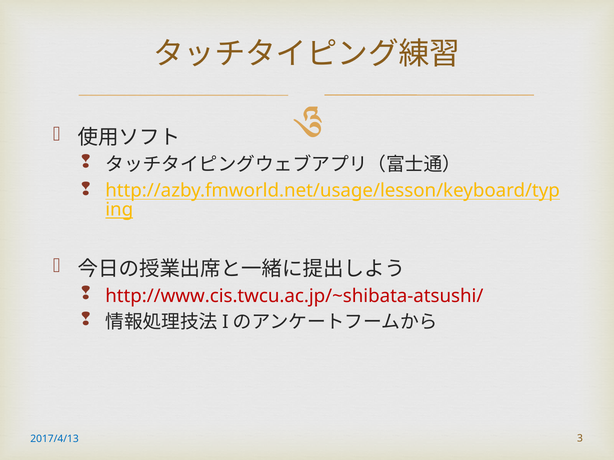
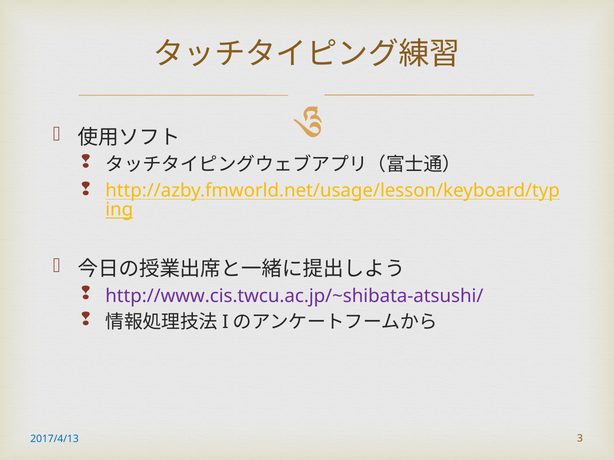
http://www.cis.twcu.ac.jp/~shibata-atsushi/ colour: red -> purple
